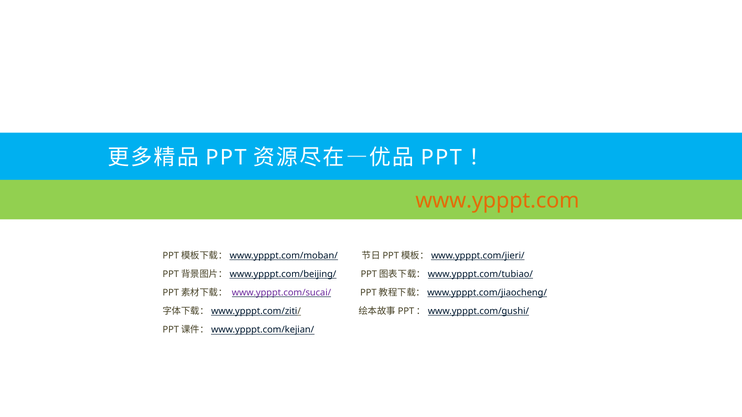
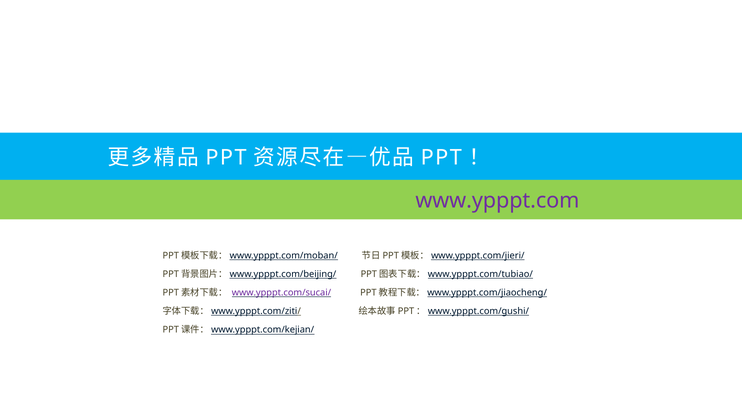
www.ypppt.com colour: orange -> purple
